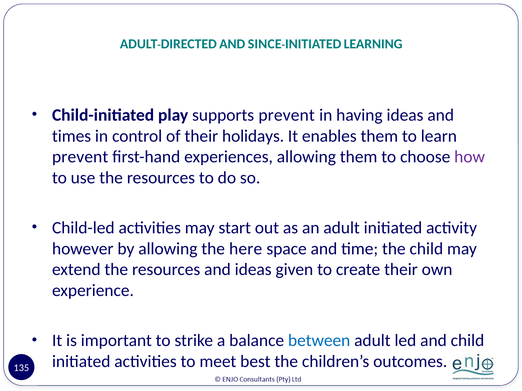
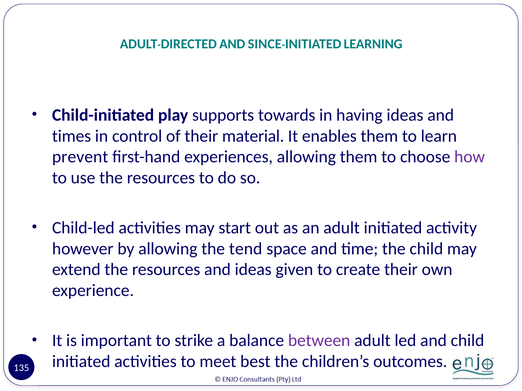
supports prevent: prevent -> towards
holidays: holidays -> material
here: here -> tend
between colour: blue -> purple
